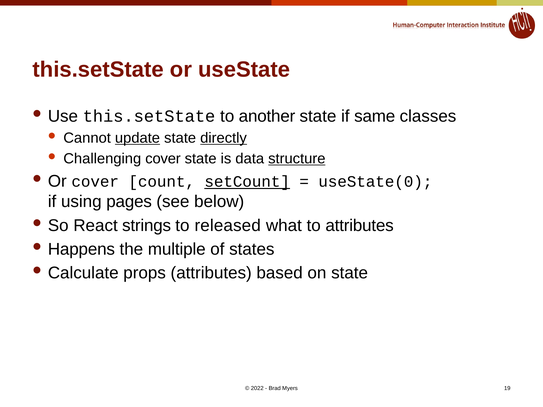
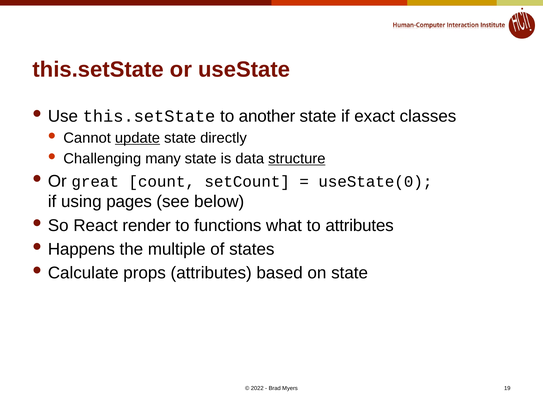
same: same -> exact
directly underline: present -> none
Challenging cover: cover -> many
Or cover: cover -> great
setCount underline: present -> none
strings: strings -> render
released: released -> functions
